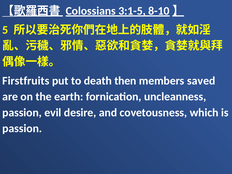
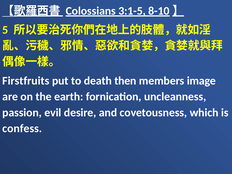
saved: saved -> image
passion at (22, 128): passion -> confess
